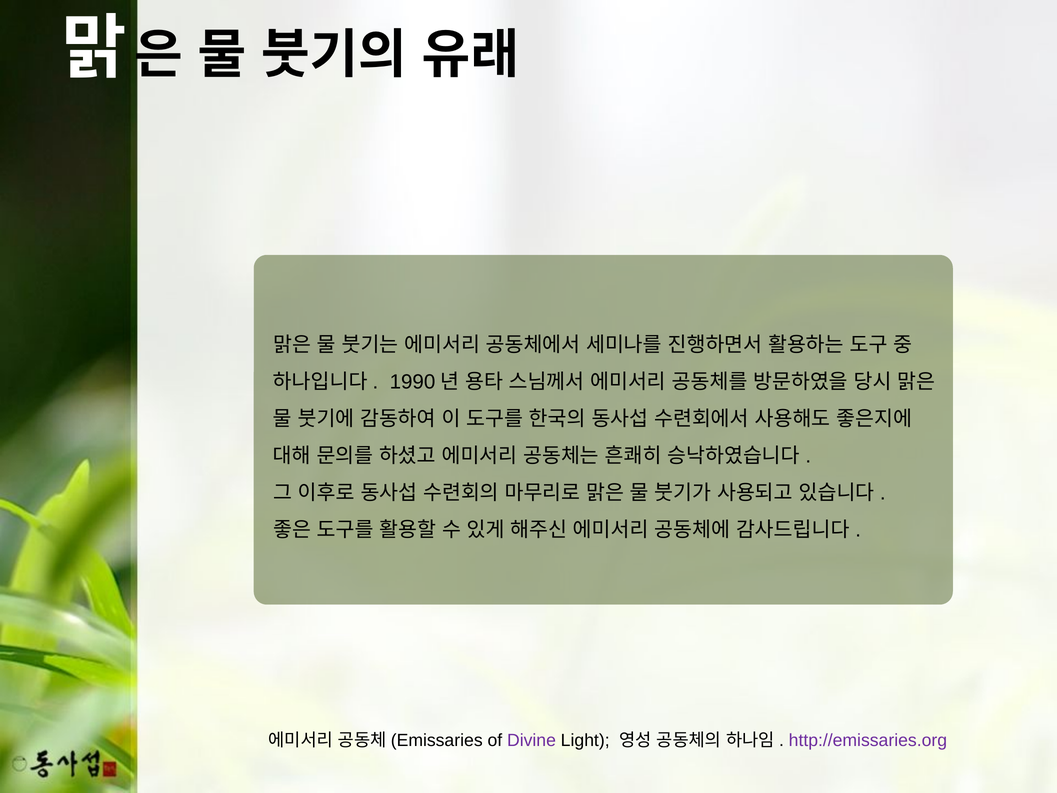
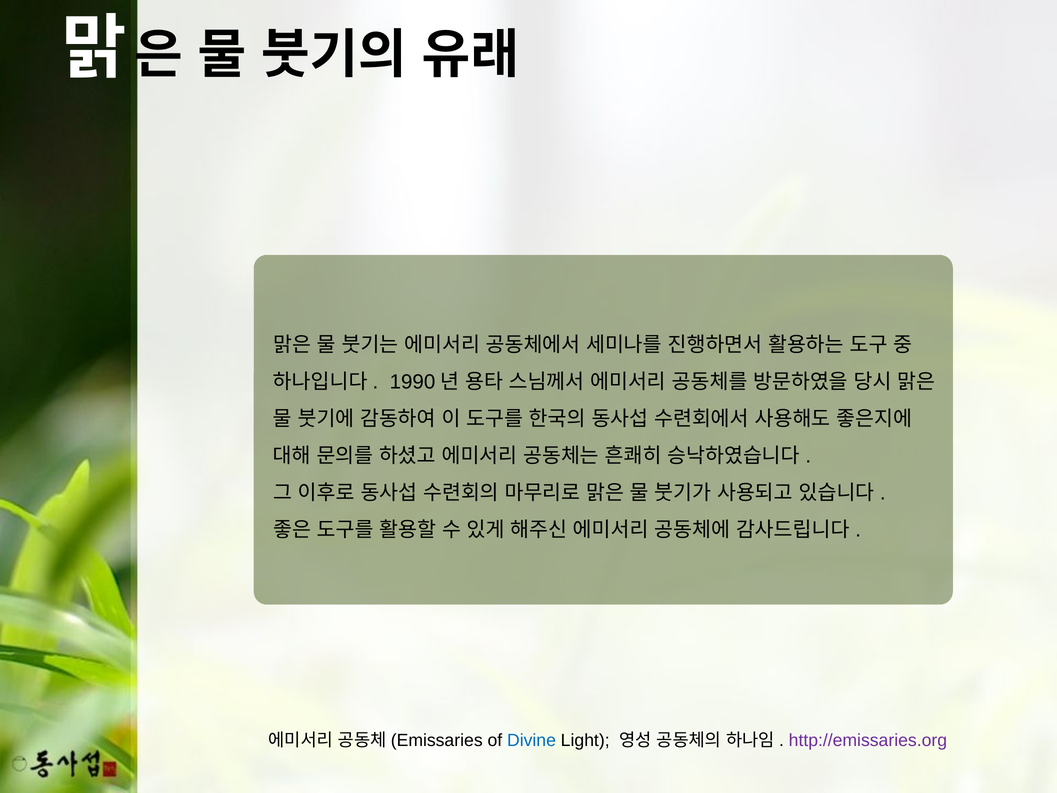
Divine colour: purple -> blue
